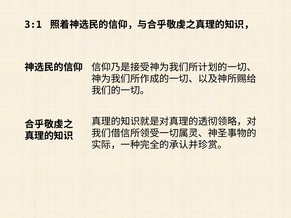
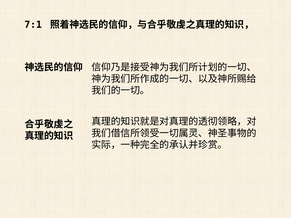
3:1: 3:1 -> 7:1
